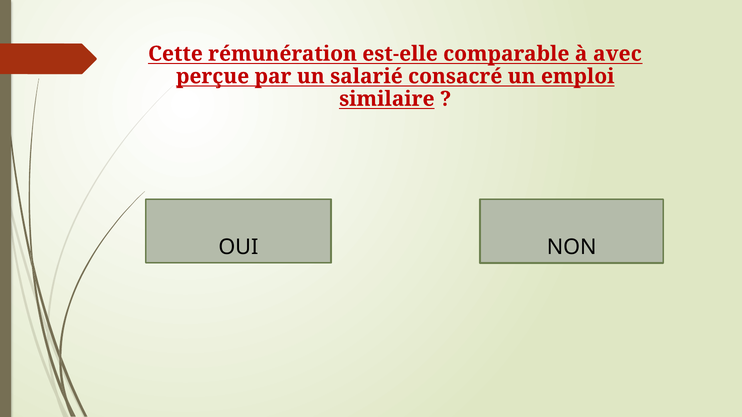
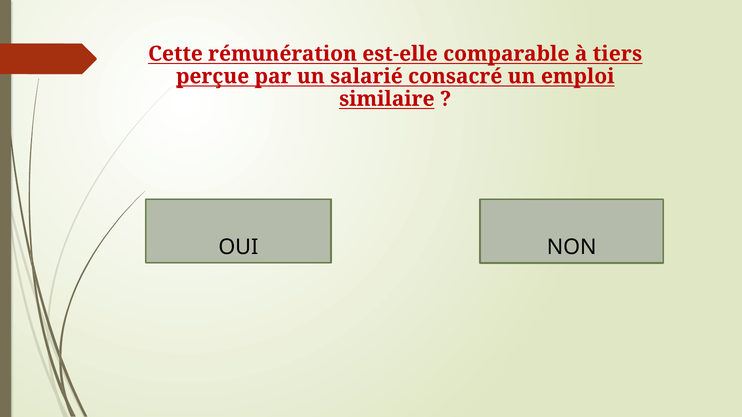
avec: avec -> tiers
